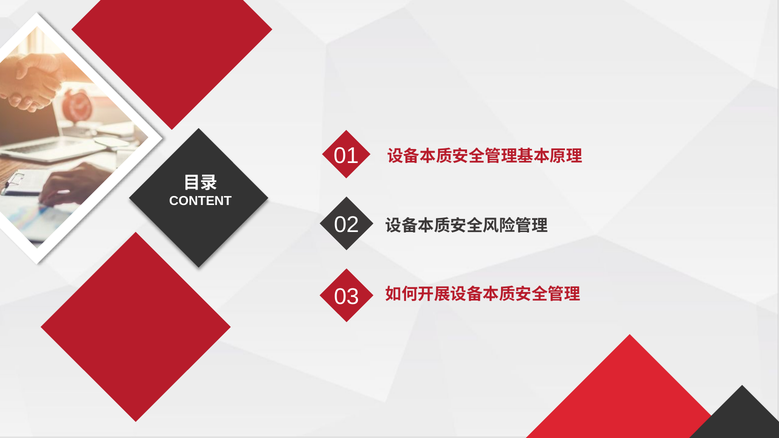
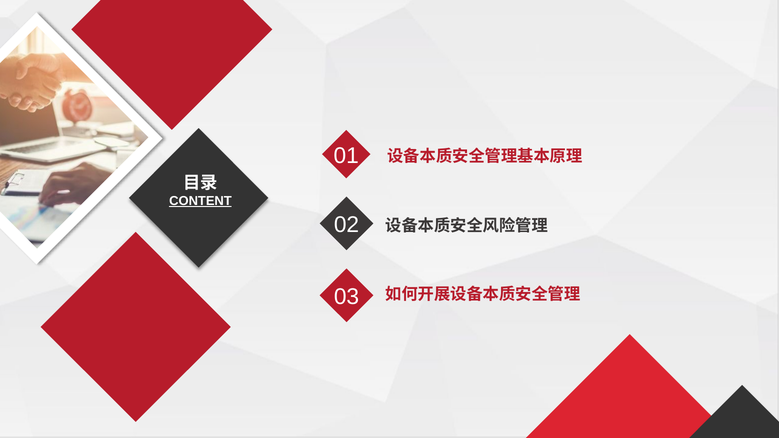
CONTENT underline: none -> present
